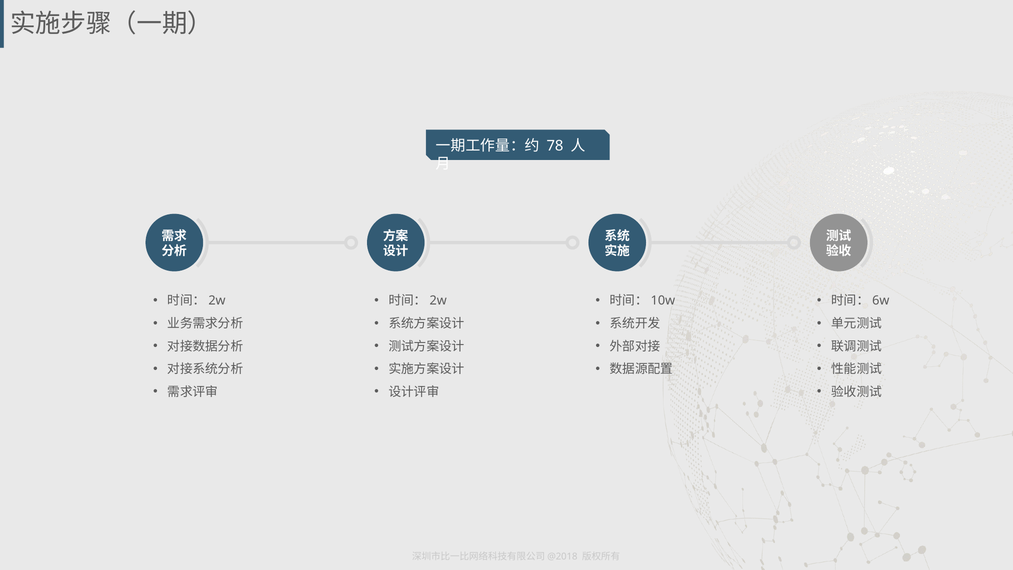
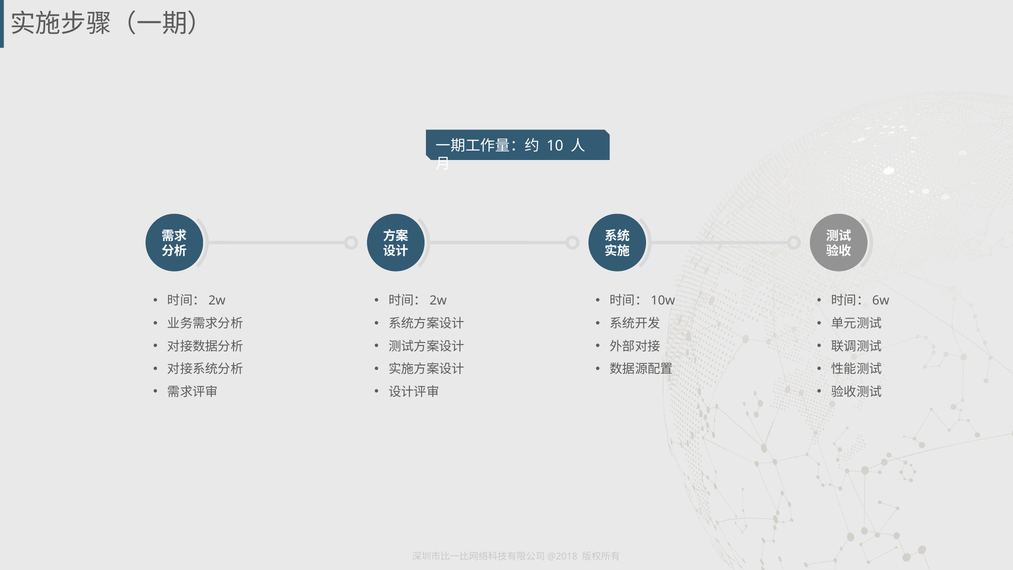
78: 78 -> 10
